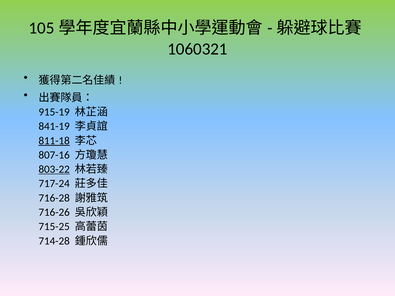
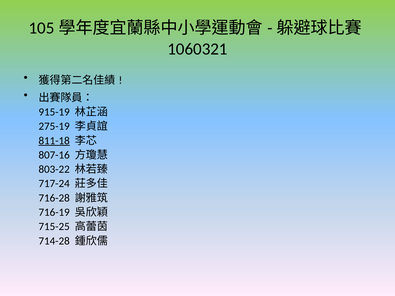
841-19: 841-19 -> 275-19
803-22 underline: present -> none
716-26: 716-26 -> 716-19
